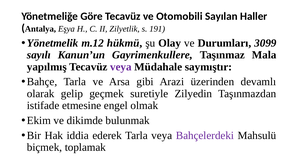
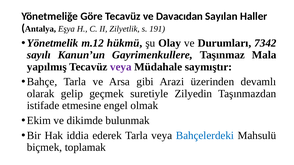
Otomobili: Otomobili -> Davacıdan
3099: 3099 -> 7342
Bahçelerdeki colour: purple -> blue
